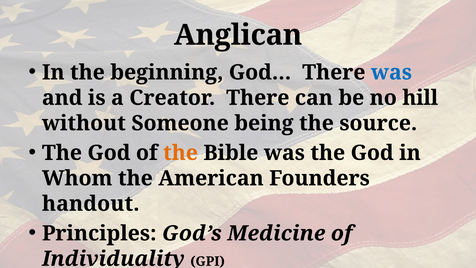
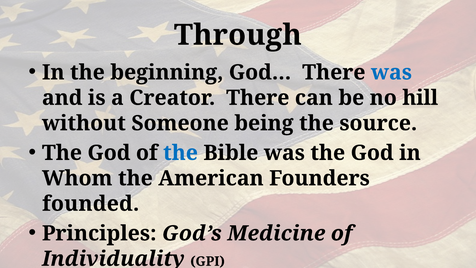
Anglican: Anglican -> Through
the at (181, 153) colour: orange -> blue
handout: handout -> founded
